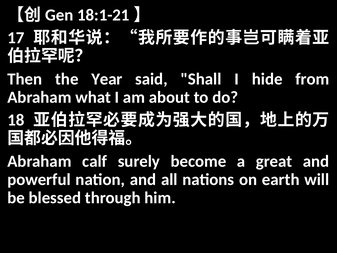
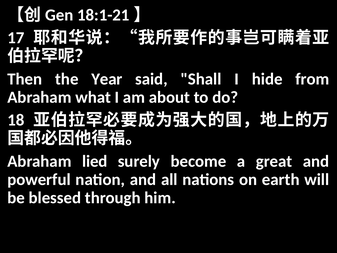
calf: calf -> lied
